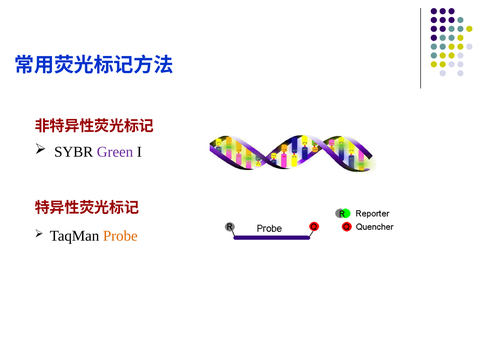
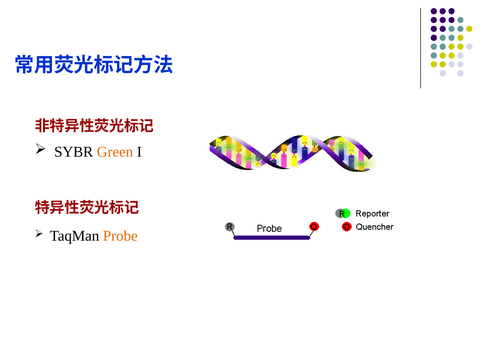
Green colour: purple -> orange
